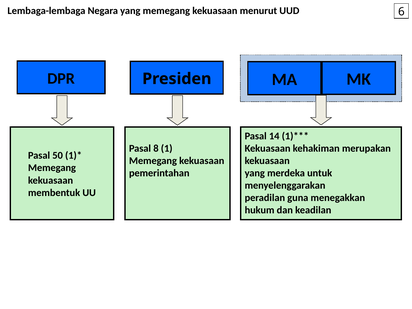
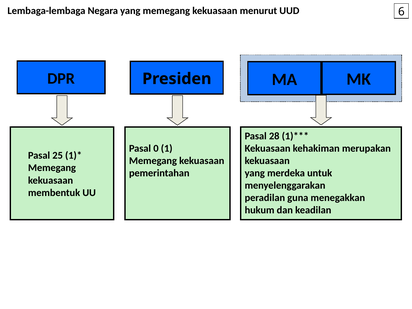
14: 14 -> 28
8: 8 -> 0
50: 50 -> 25
